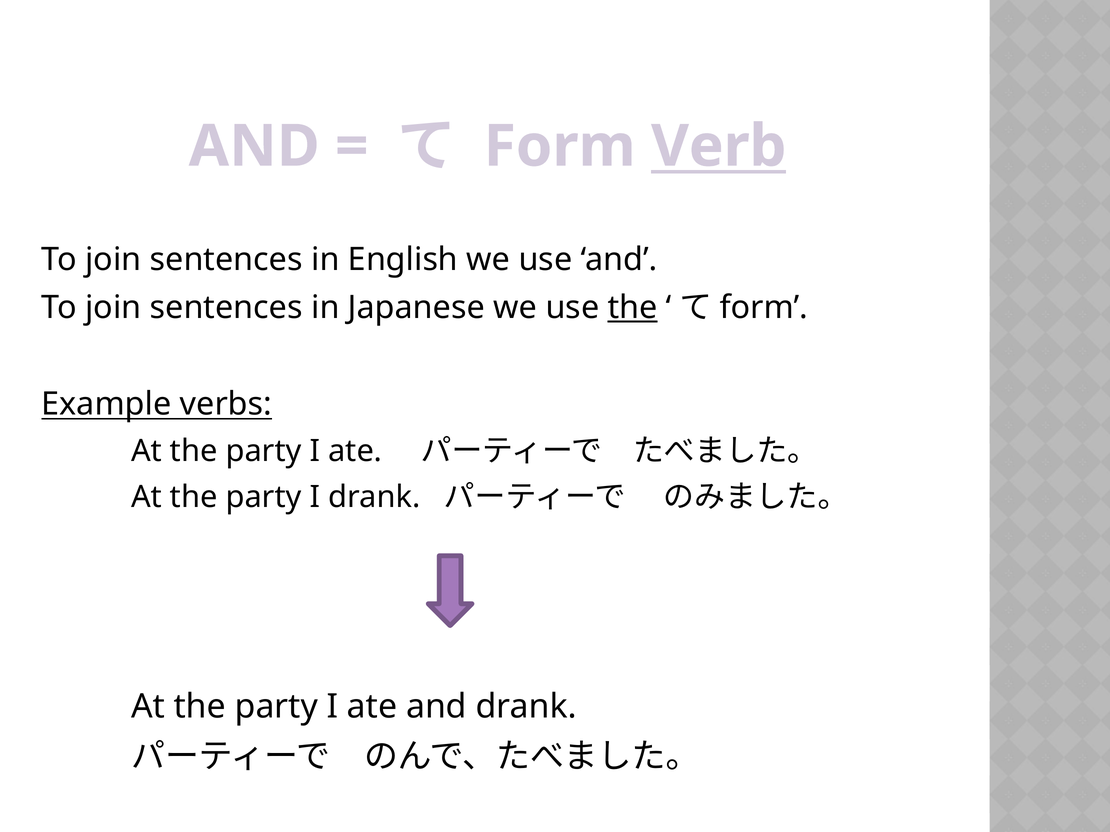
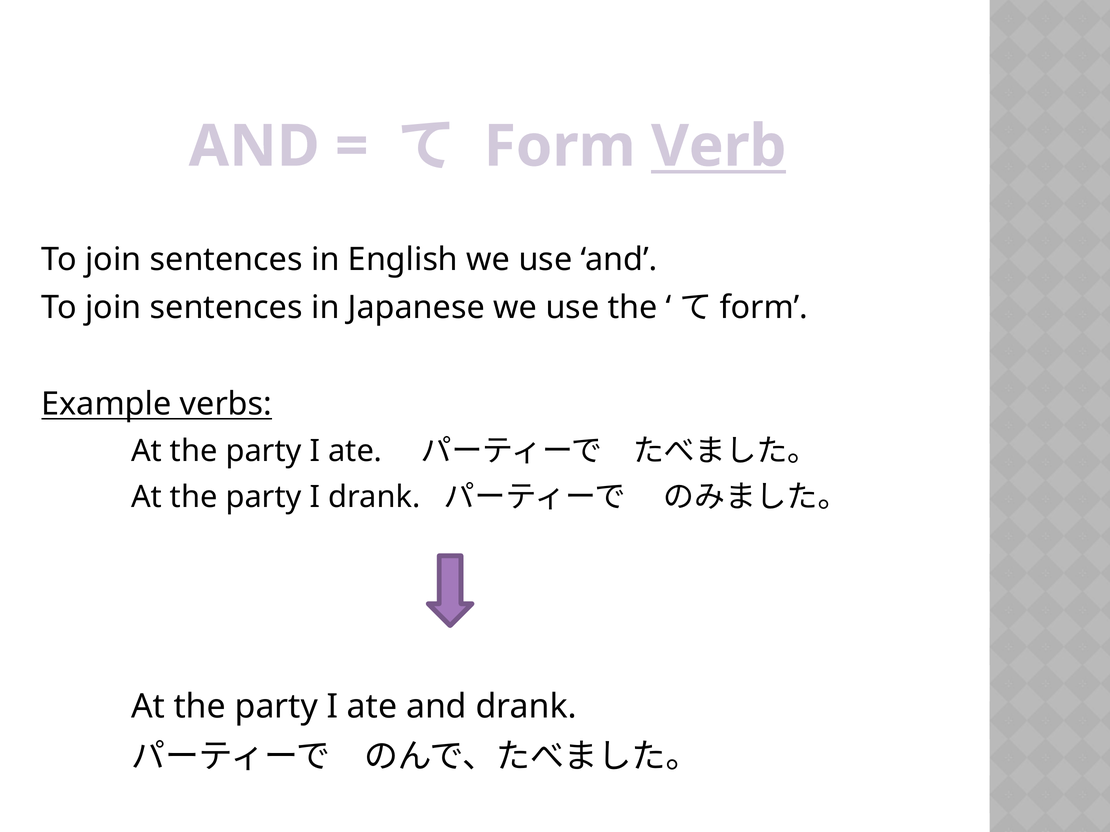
the at (633, 308) underline: present -> none
